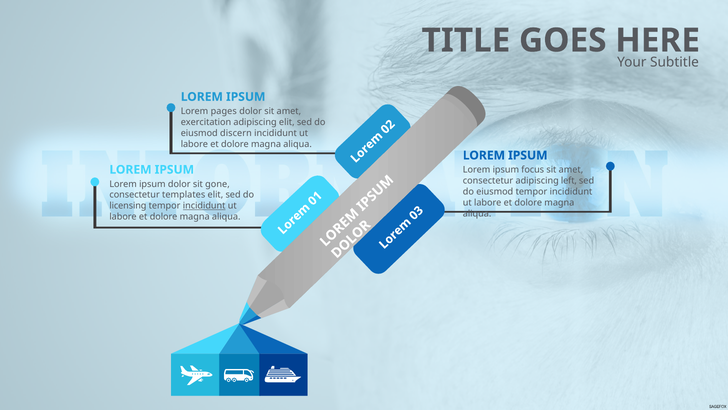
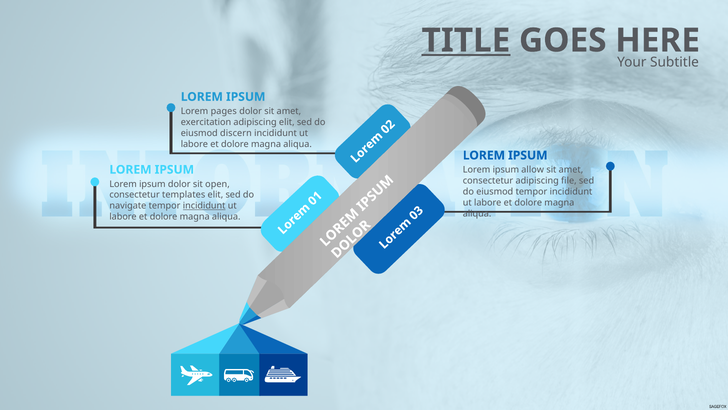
TITLE underline: none -> present
focus: focus -> allow
left: left -> file
gone: gone -> open
licensing: licensing -> navigate
